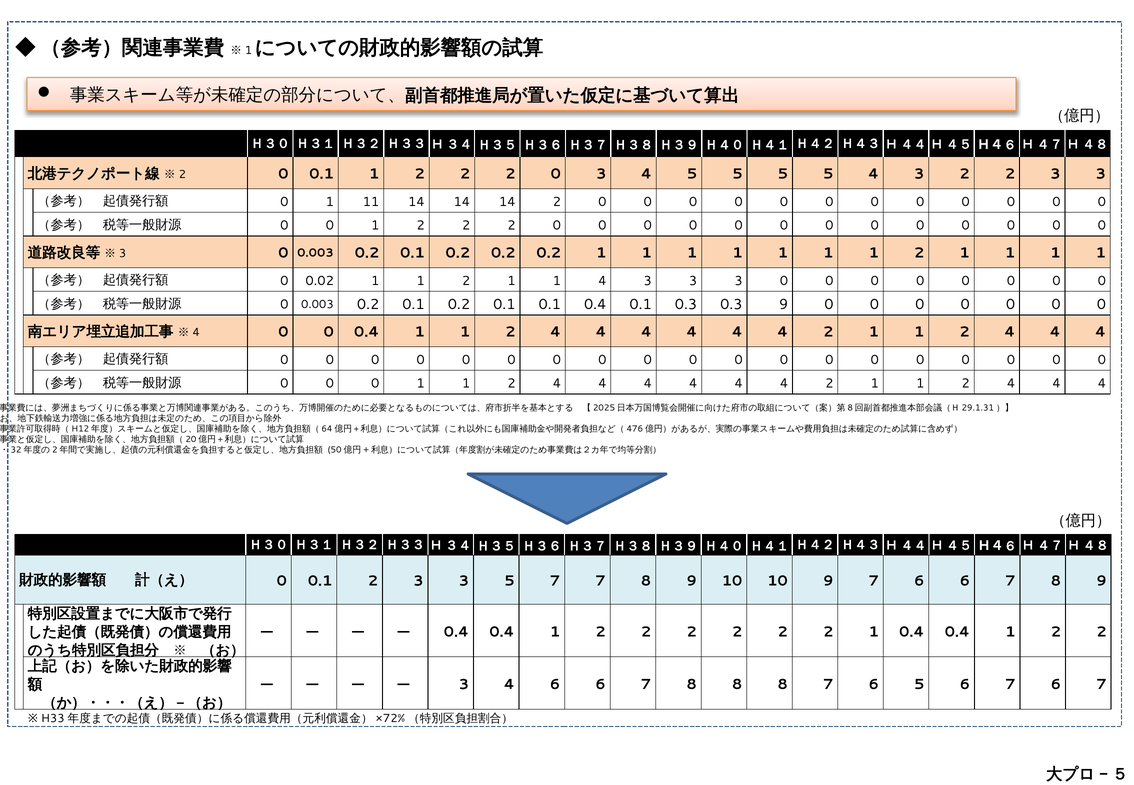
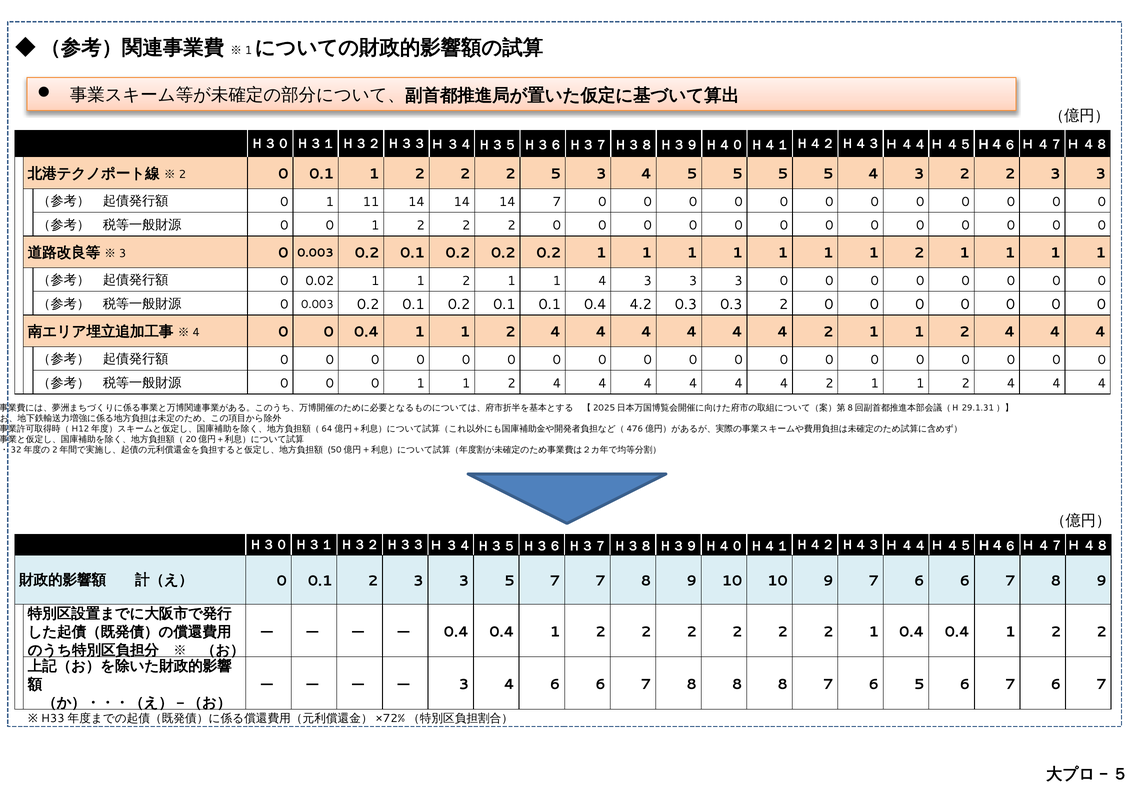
0 at (556, 174): 0 -> 5
14 2: 2 -> 7
0.4 0.1: 0.1 -> 4.2
0.3 9: 9 -> 2
